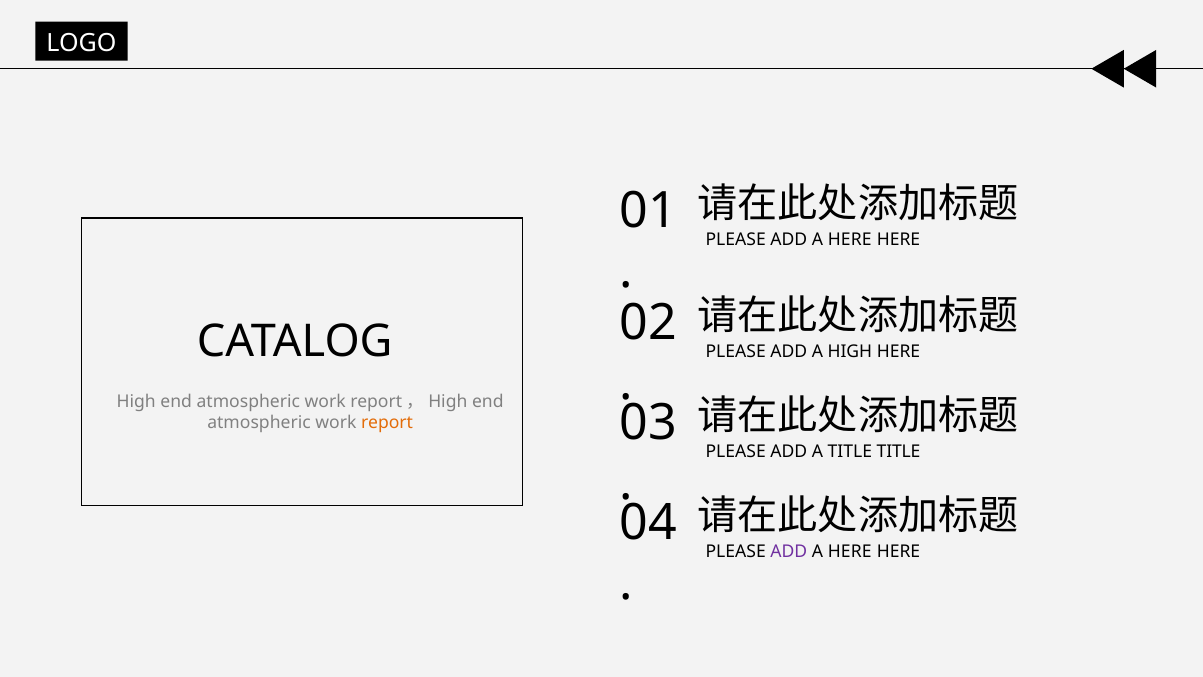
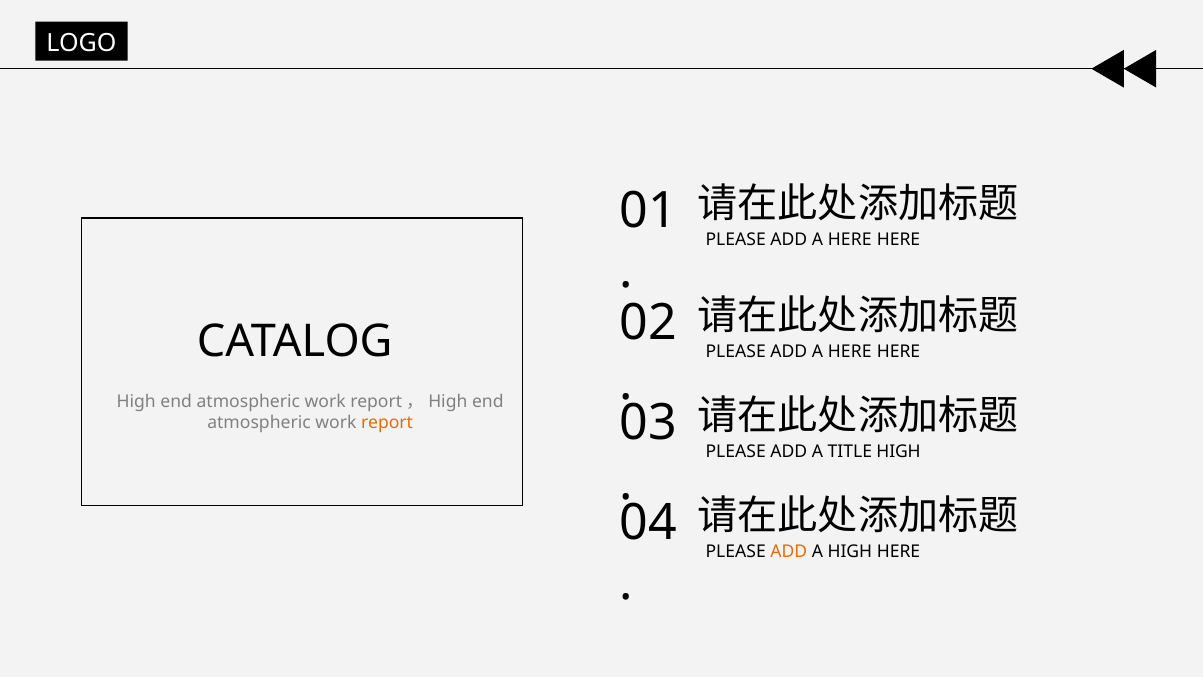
HIGH at (850, 351): HIGH -> HERE
TITLE TITLE: TITLE -> HIGH
ADD at (789, 551) colour: purple -> orange
HERE at (850, 551): HERE -> HIGH
